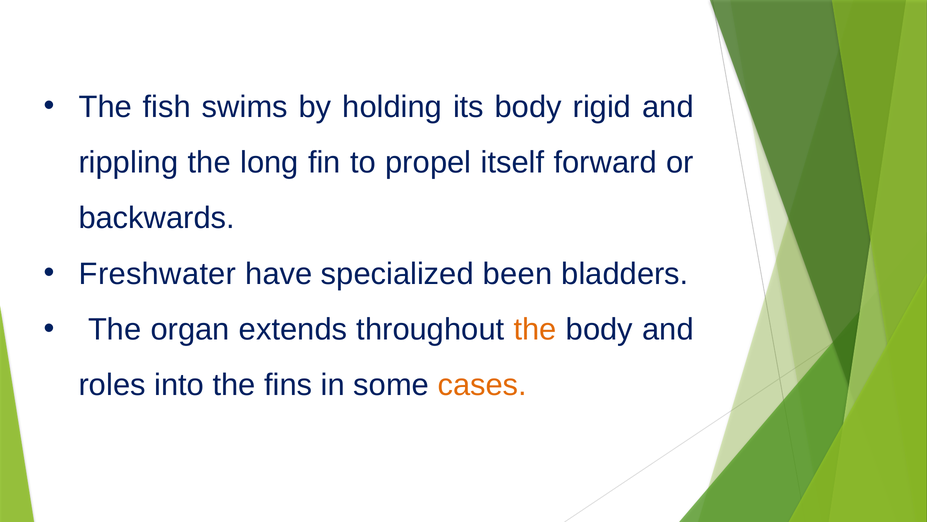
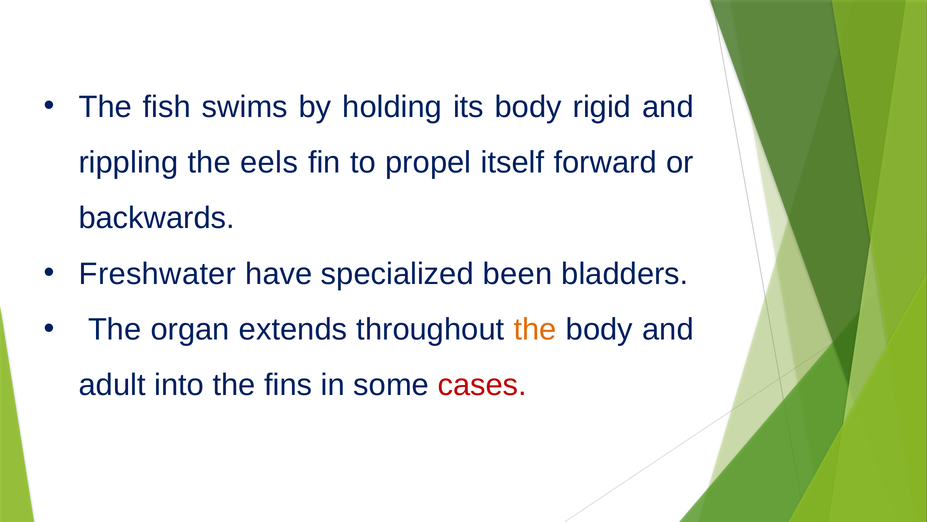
long: long -> eels
roles: roles -> adult
cases colour: orange -> red
